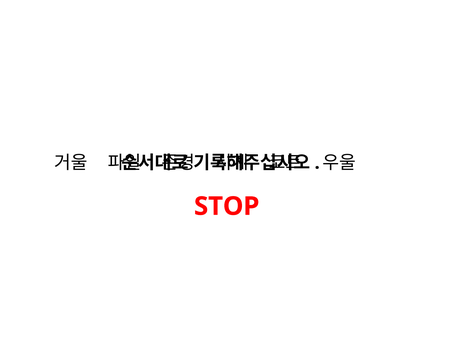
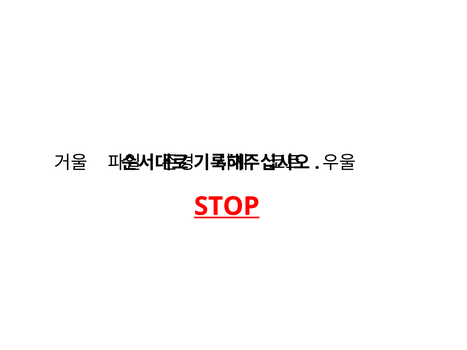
STOP underline: none -> present
